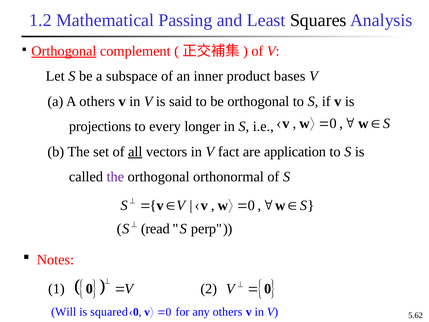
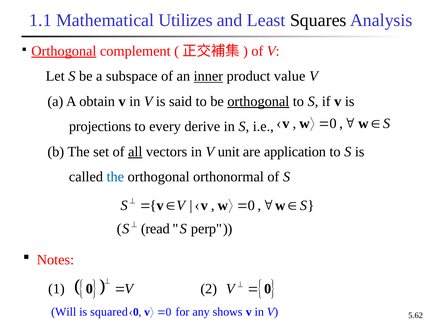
1.2: 1.2 -> 1.1
Passing: Passing -> Utilizes
inner underline: none -> present
bases: bases -> value
A others: others -> obtain
orthogonal at (258, 101) underline: none -> present
longer: longer -> derive
fact: fact -> unit
the at (115, 177) colour: purple -> blue
any others: others -> shows
